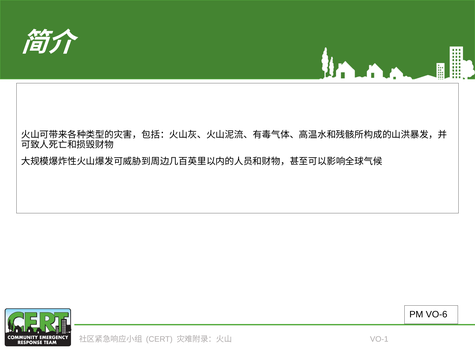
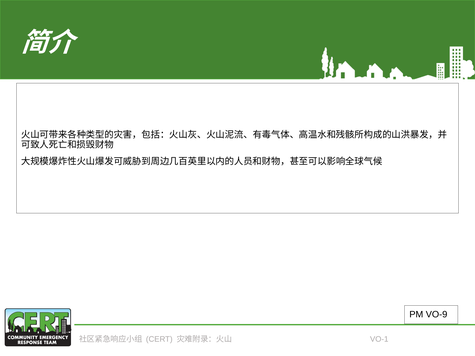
VO-6: VO-6 -> VO-9
